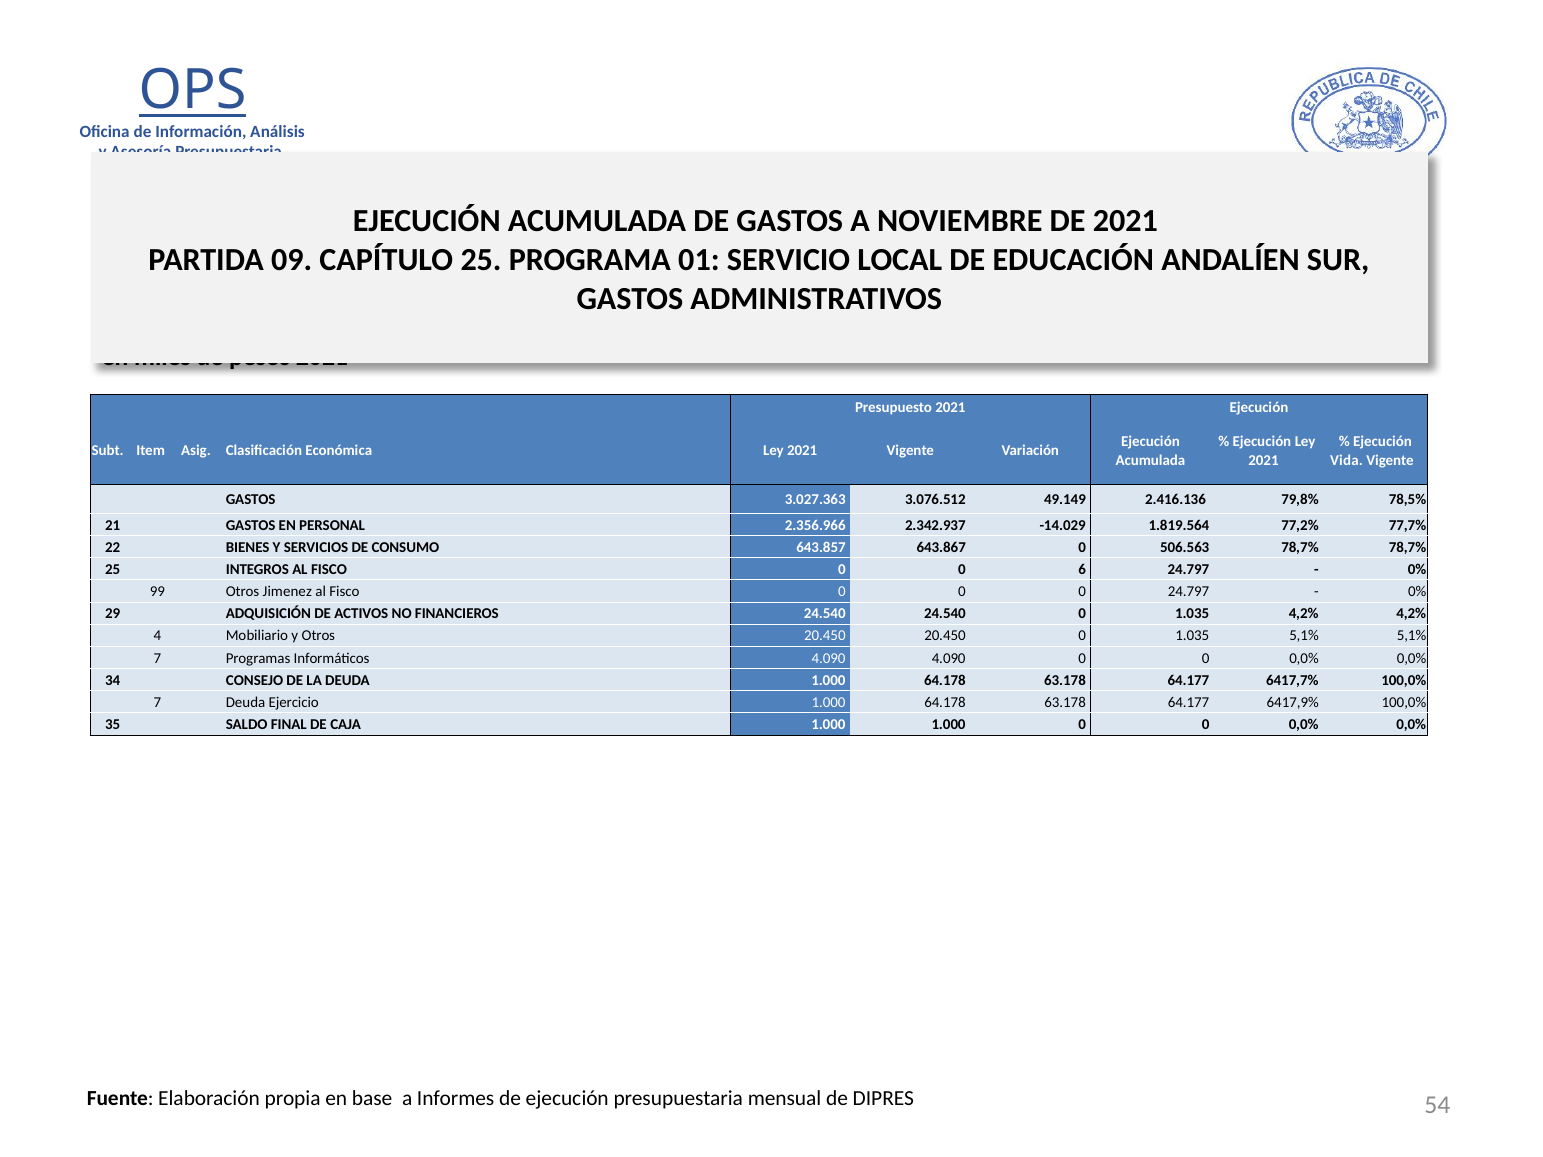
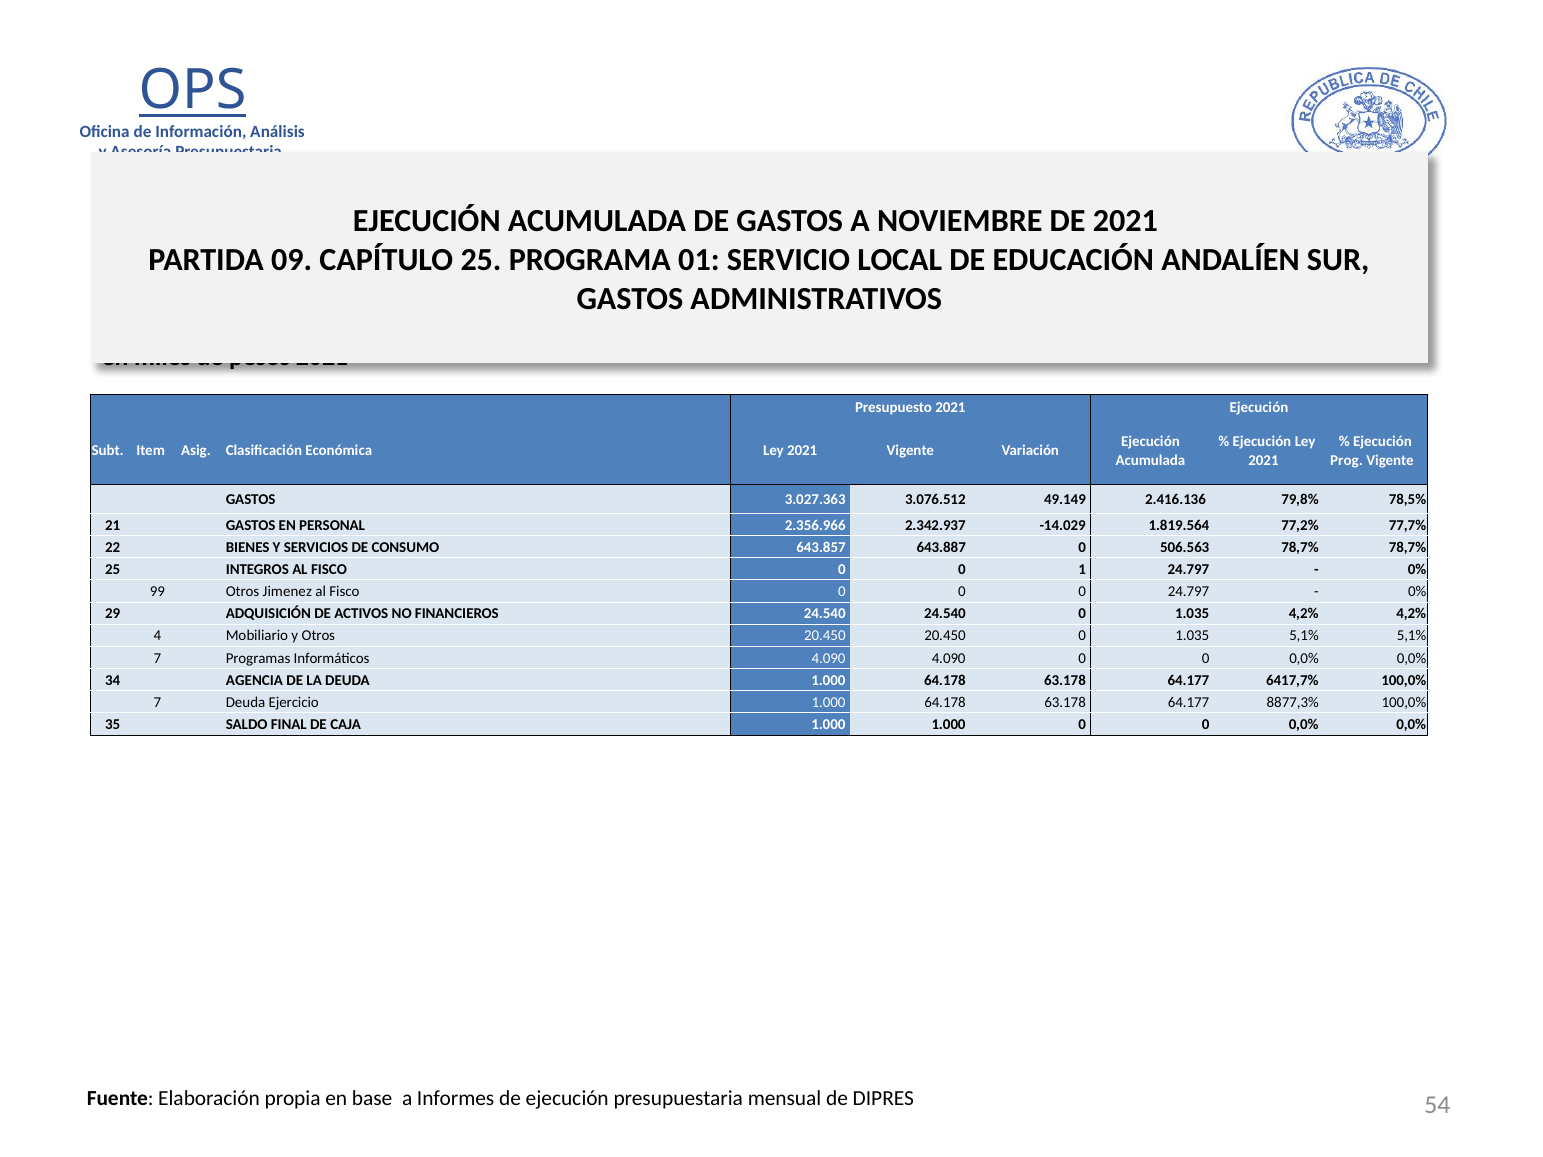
Vida: Vida -> Prog
643.867: 643.867 -> 643.887
6: 6 -> 1
CONSEJO: CONSEJO -> AGENCIA
6417,9%: 6417,9% -> 8877,3%
